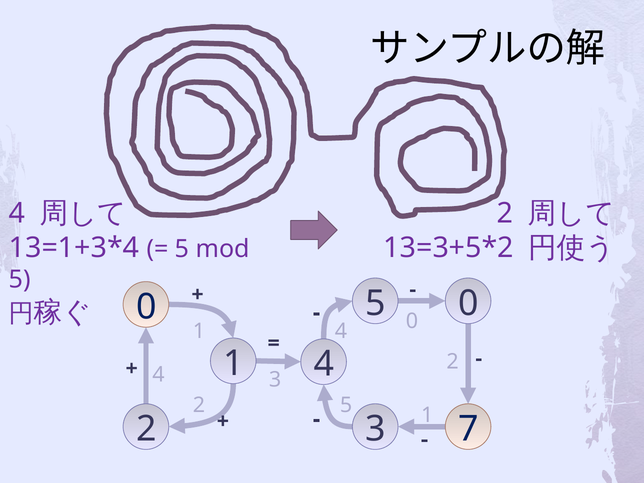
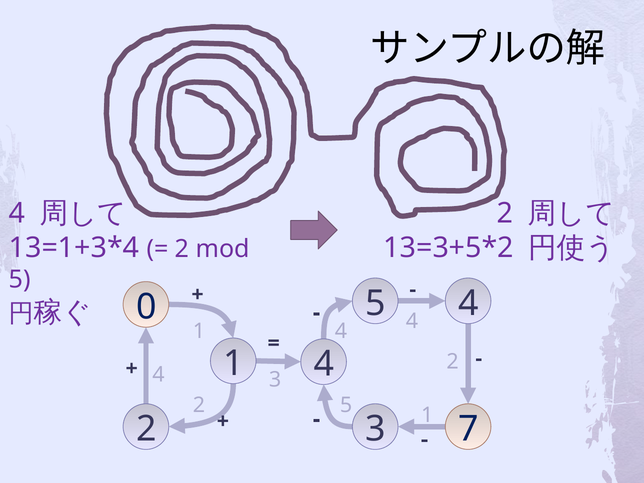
5 at (182, 249): 5 -> 2
5 0: 0 -> 4
0 at (412, 321): 0 -> 4
